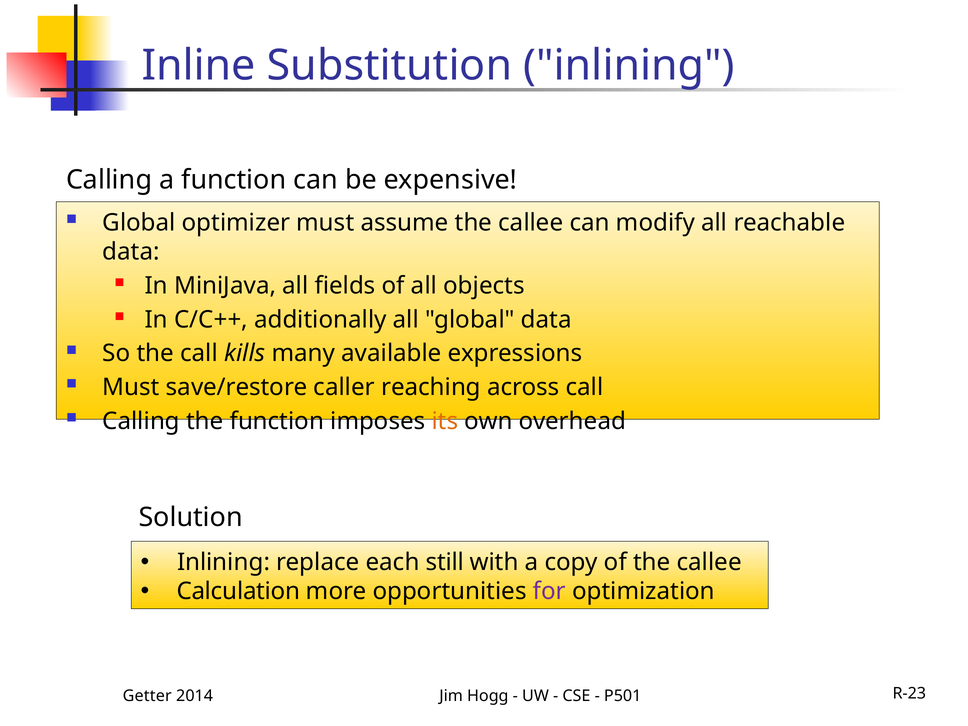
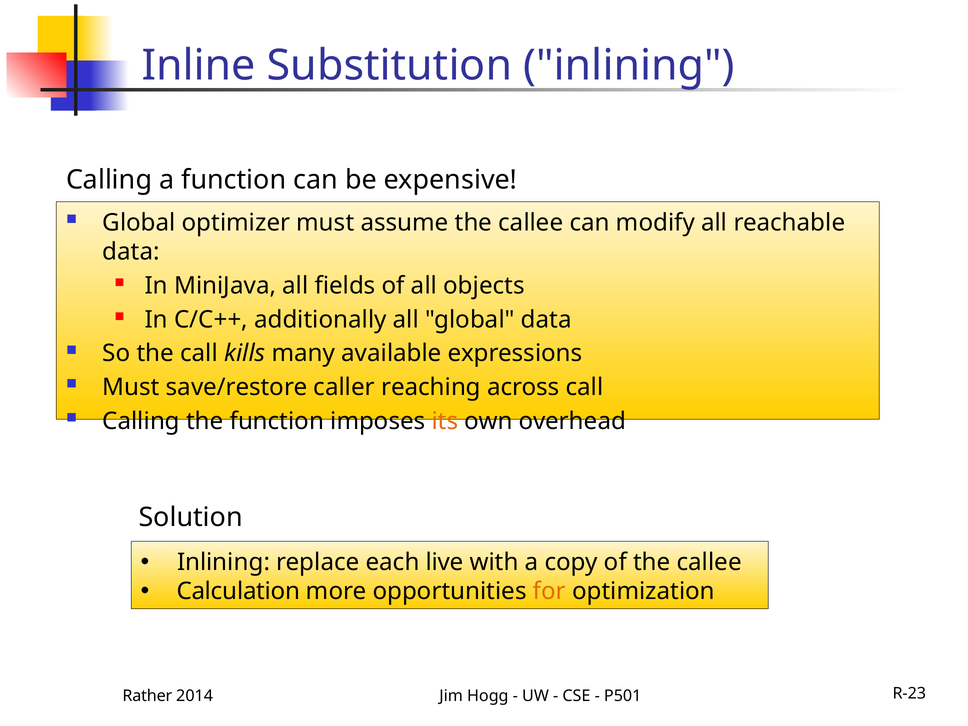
still: still -> live
for colour: purple -> orange
Getter: Getter -> Rather
